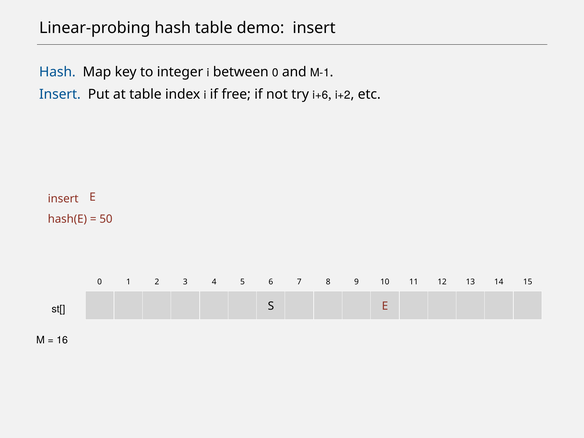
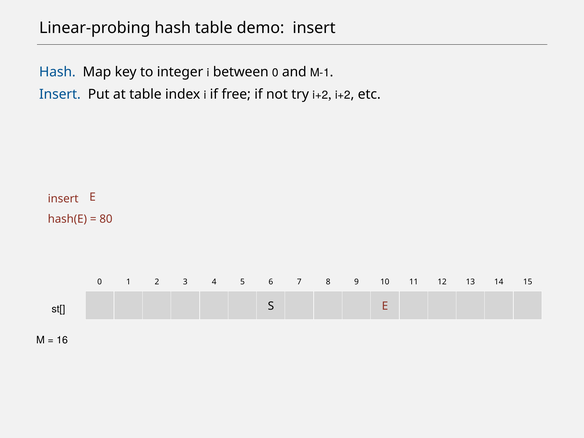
try i+6: i+6 -> i+2
50: 50 -> 80
